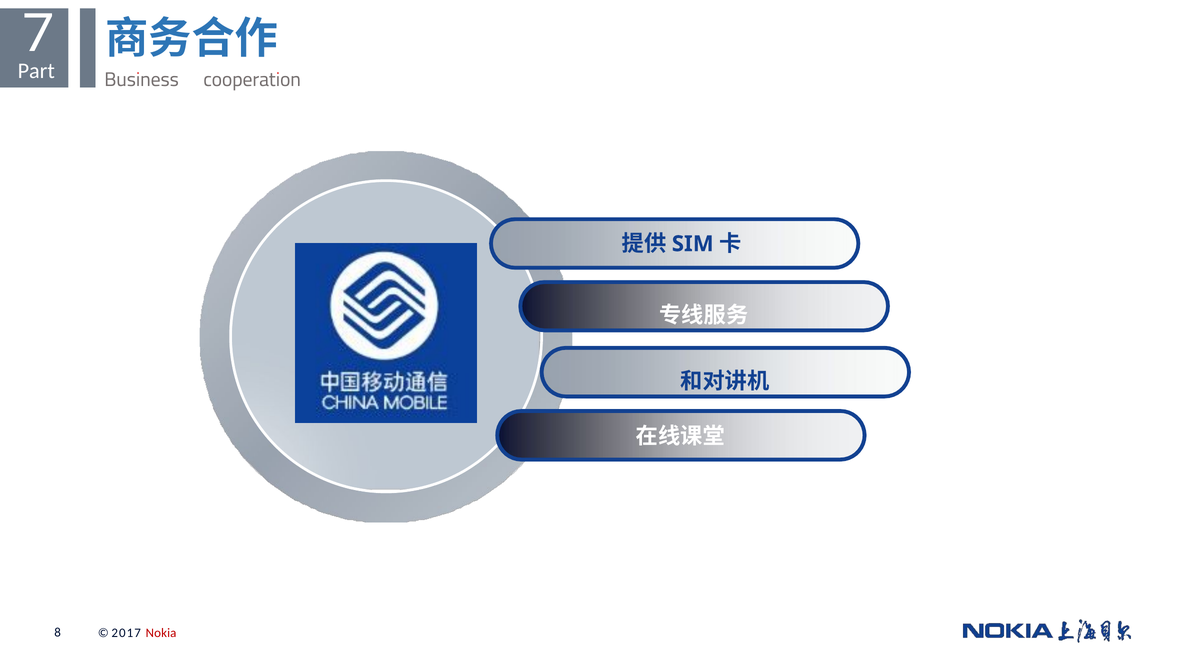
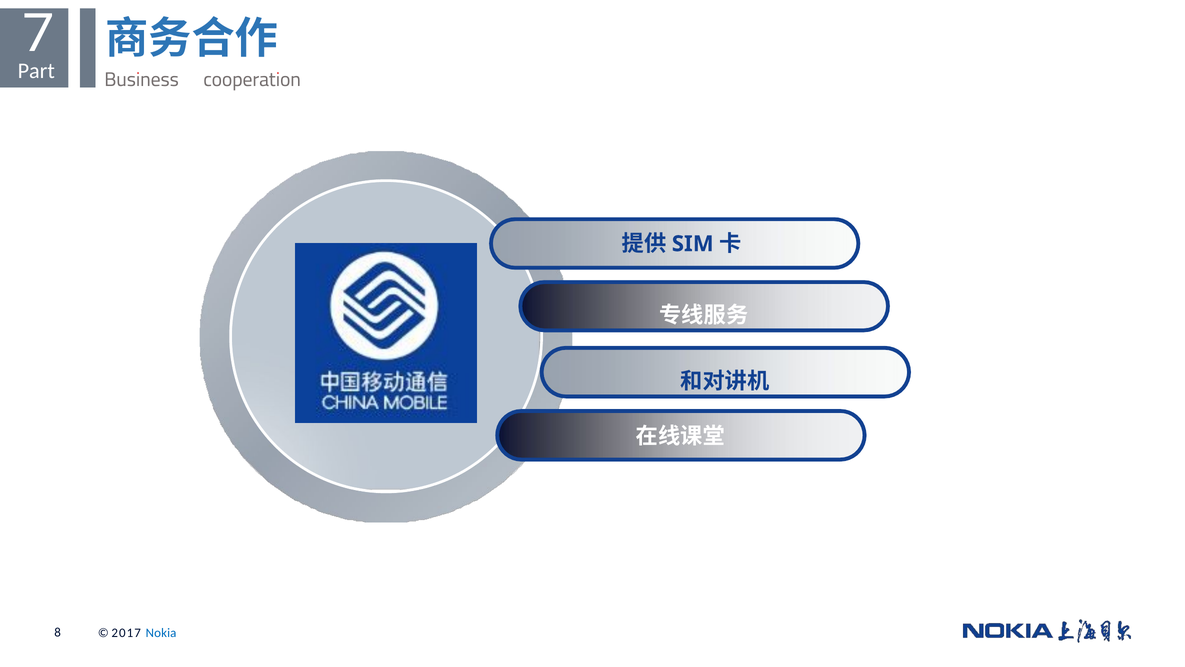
Nokia colour: red -> blue
